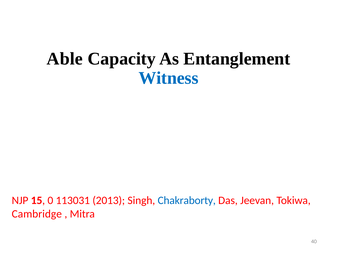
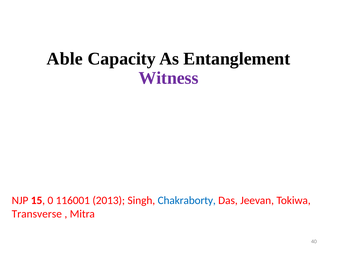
Witness colour: blue -> purple
113031: 113031 -> 116001
Cambridge: Cambridge -> Transverse
